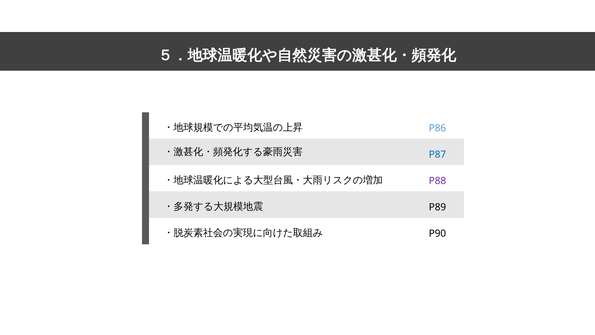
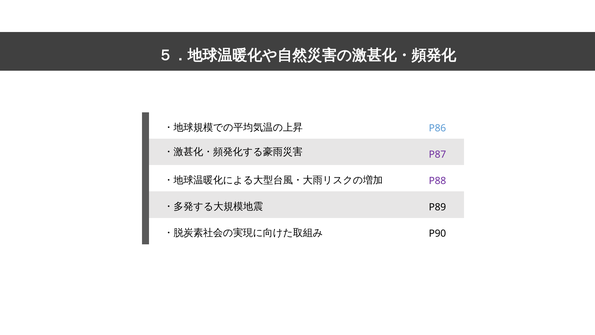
P87 colour: blue -> purple
